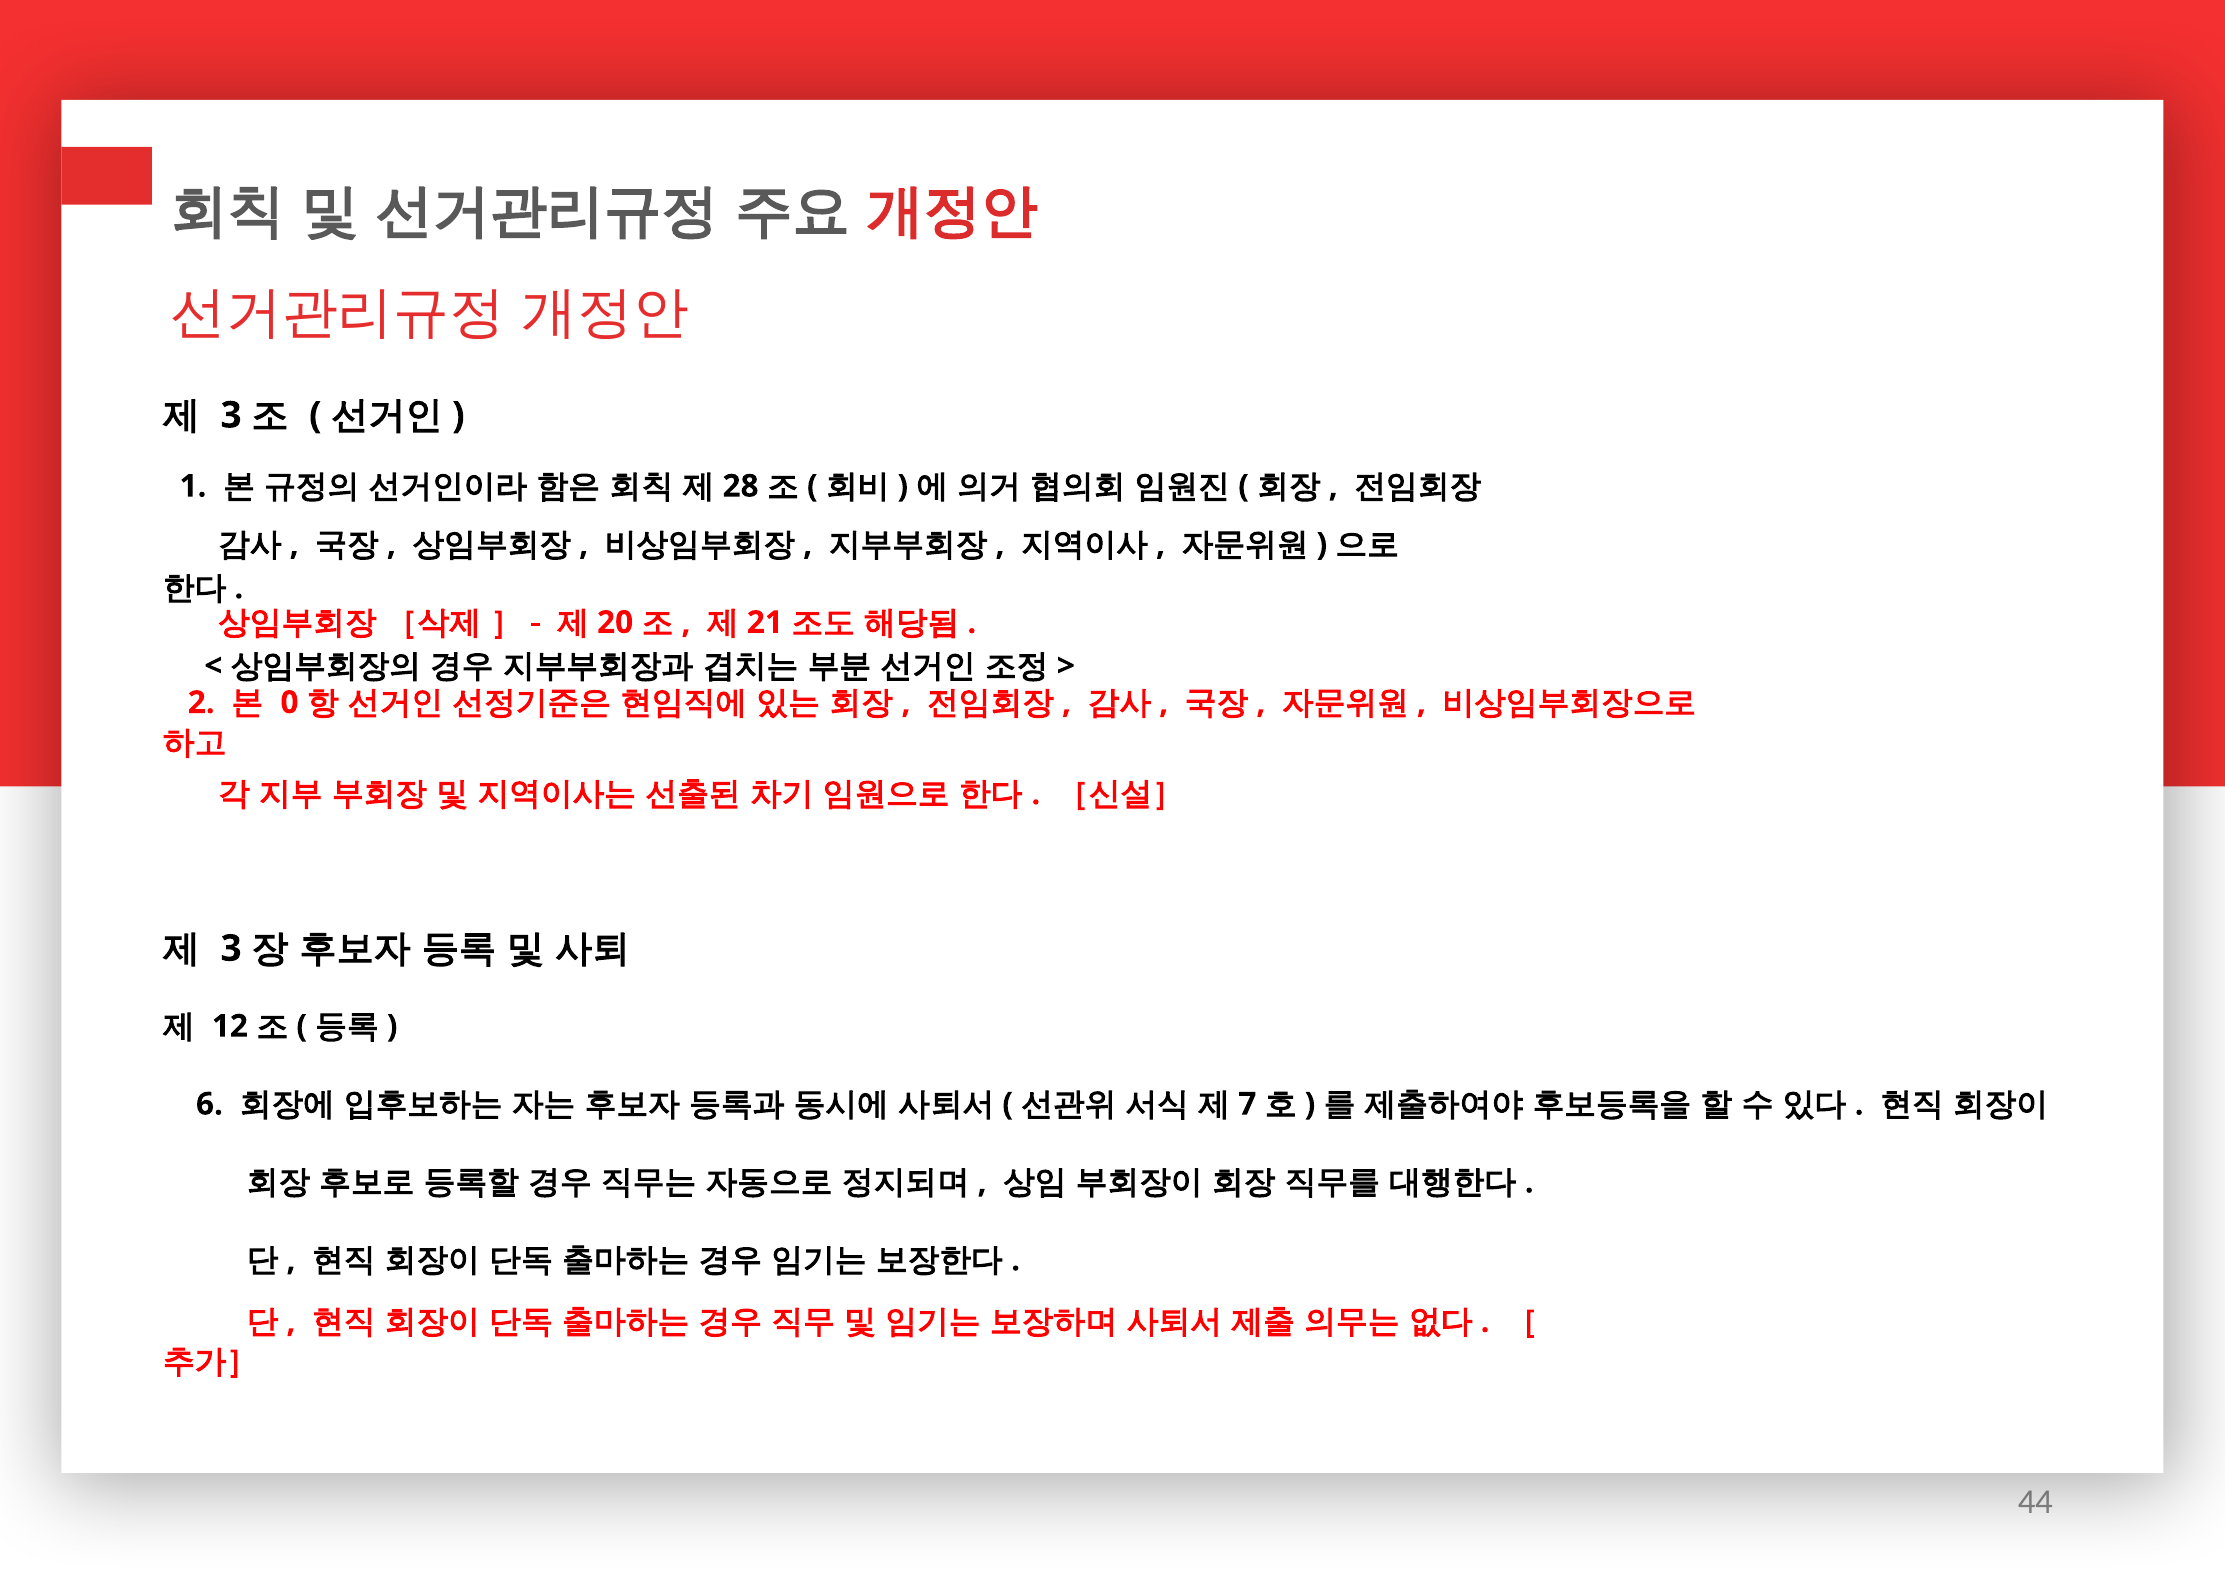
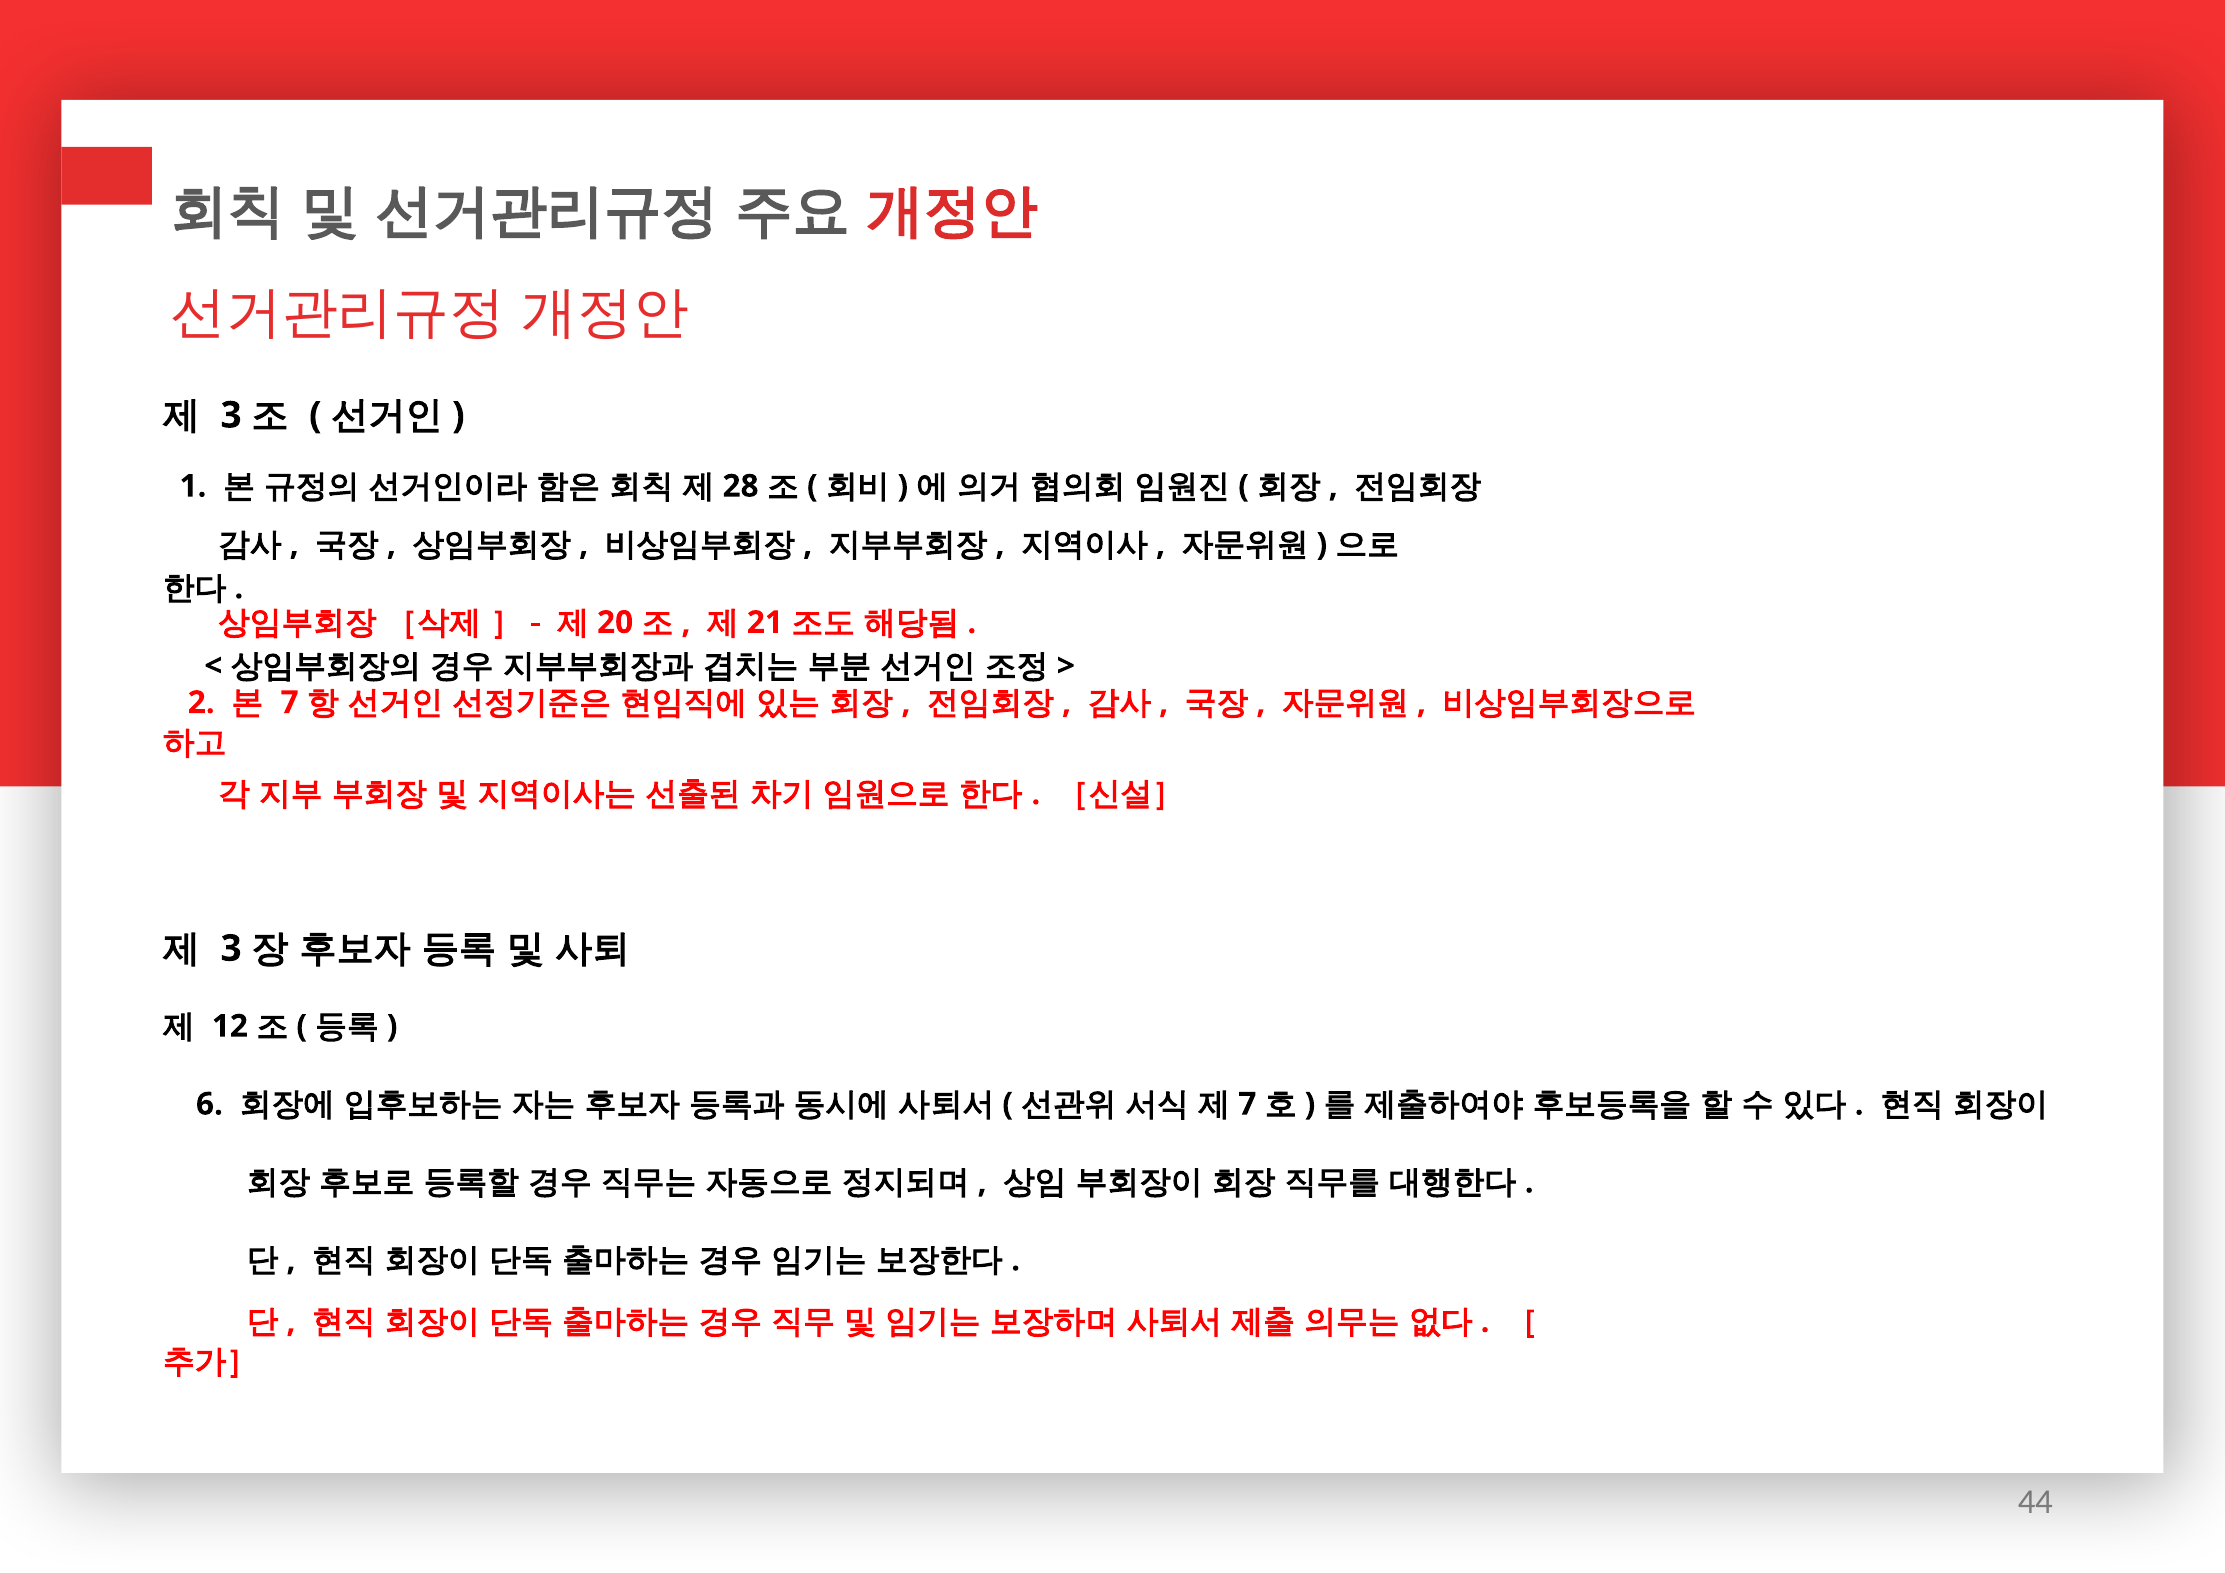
0 at (289, 703): 0 -> 7
